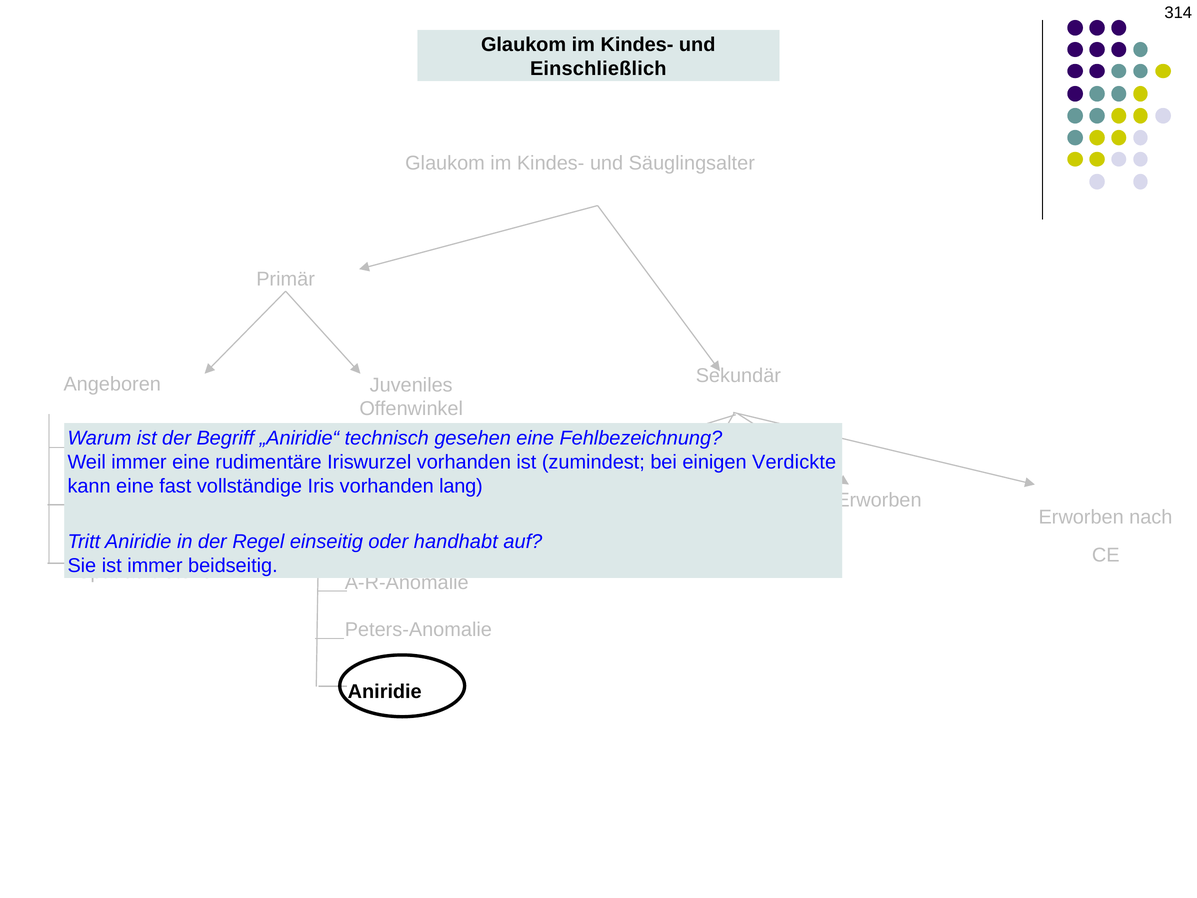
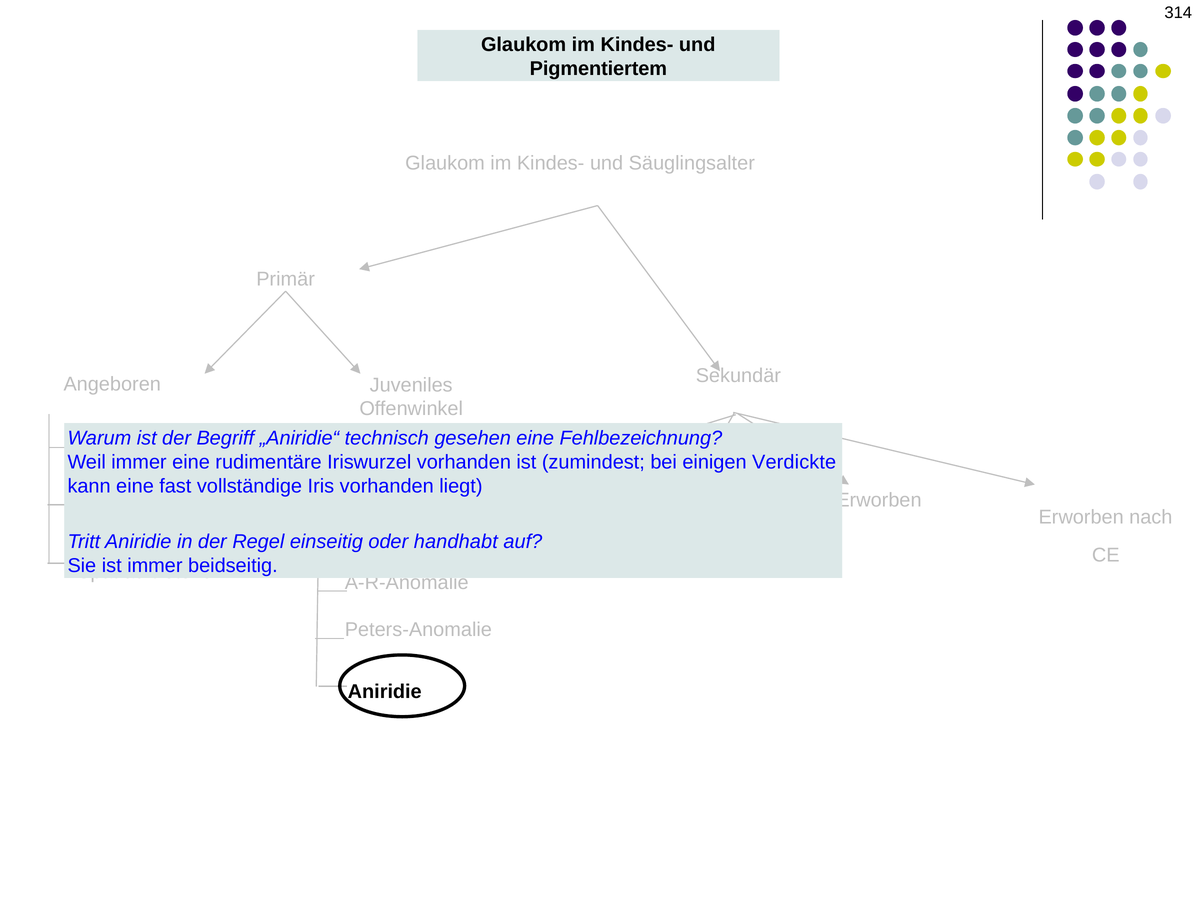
Einschließlich: Einschließlich -> Pigmentiertem
lang: lang -> liegt
